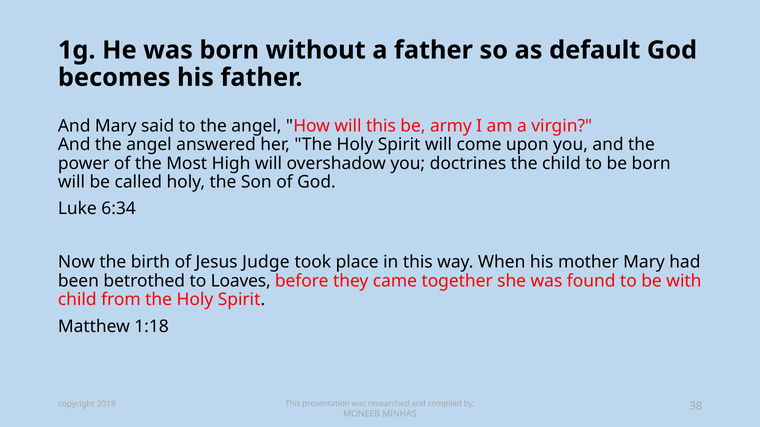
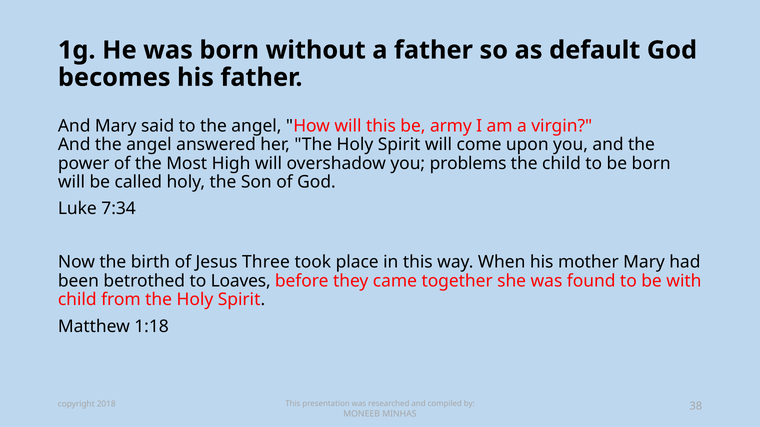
doctrines: doctrines -> problems
6:34: 6:34 -> 7:34
Judge: Judge -> Three
